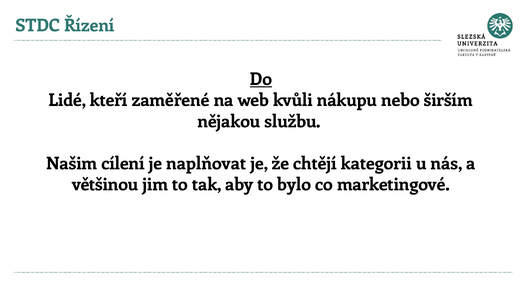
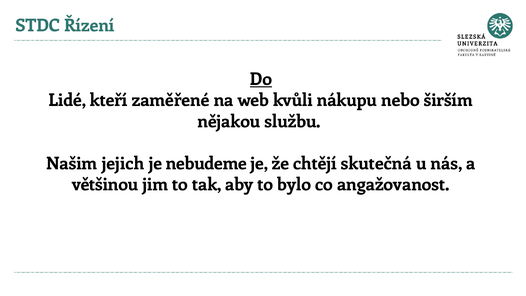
cílení: cílení -> jejich
naplňovat: naplňovat -> nebudeme
kategorii: kategorii -> skutečná
marketingové: marketingové -> angažovanost
